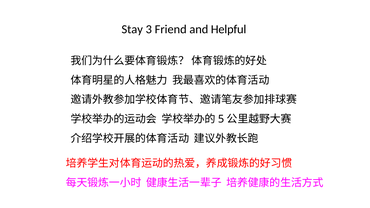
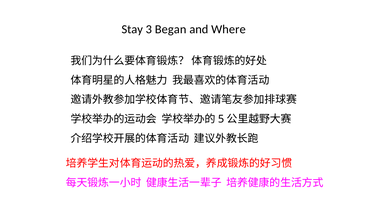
Friend: Friend -> Began
Helpful: Helpful -> Where
